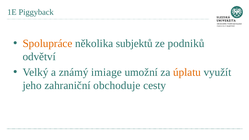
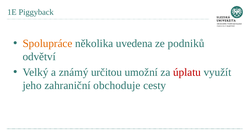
subjektů: subjektů -> uvedena
imiage: imiage -> určitou
úplatu colour: orange -> red
